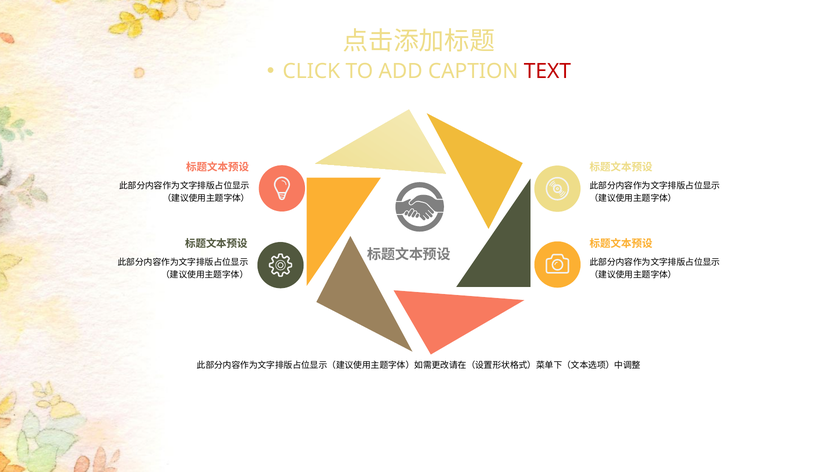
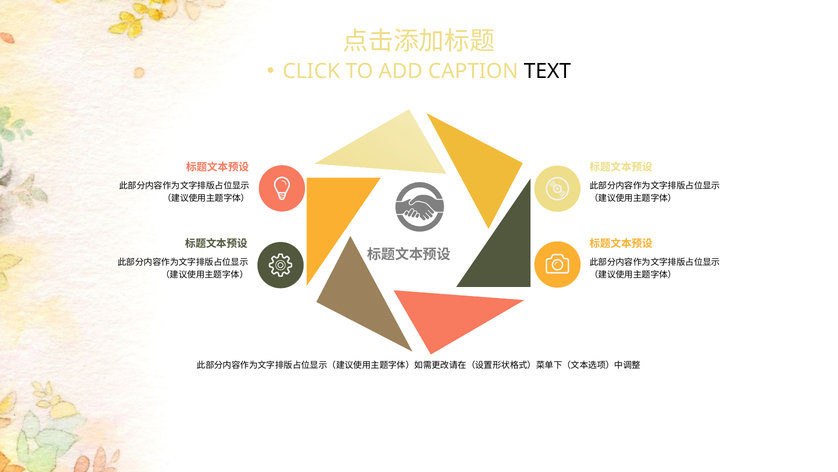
TEXT colour: red -> black
